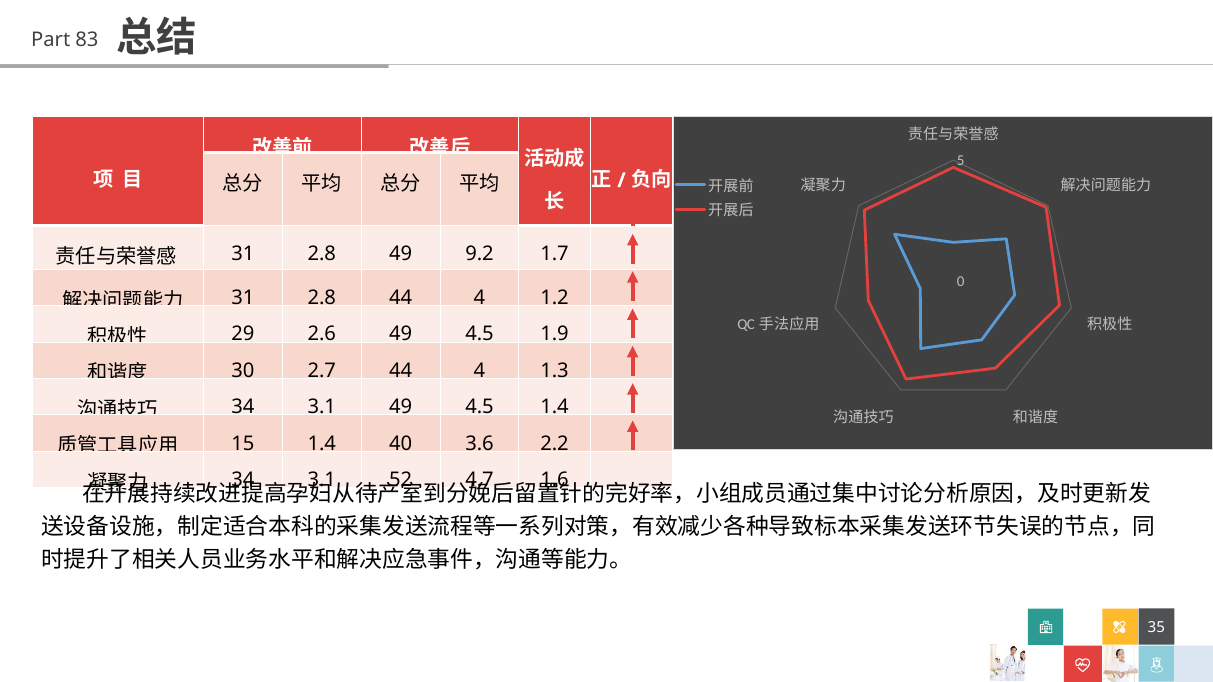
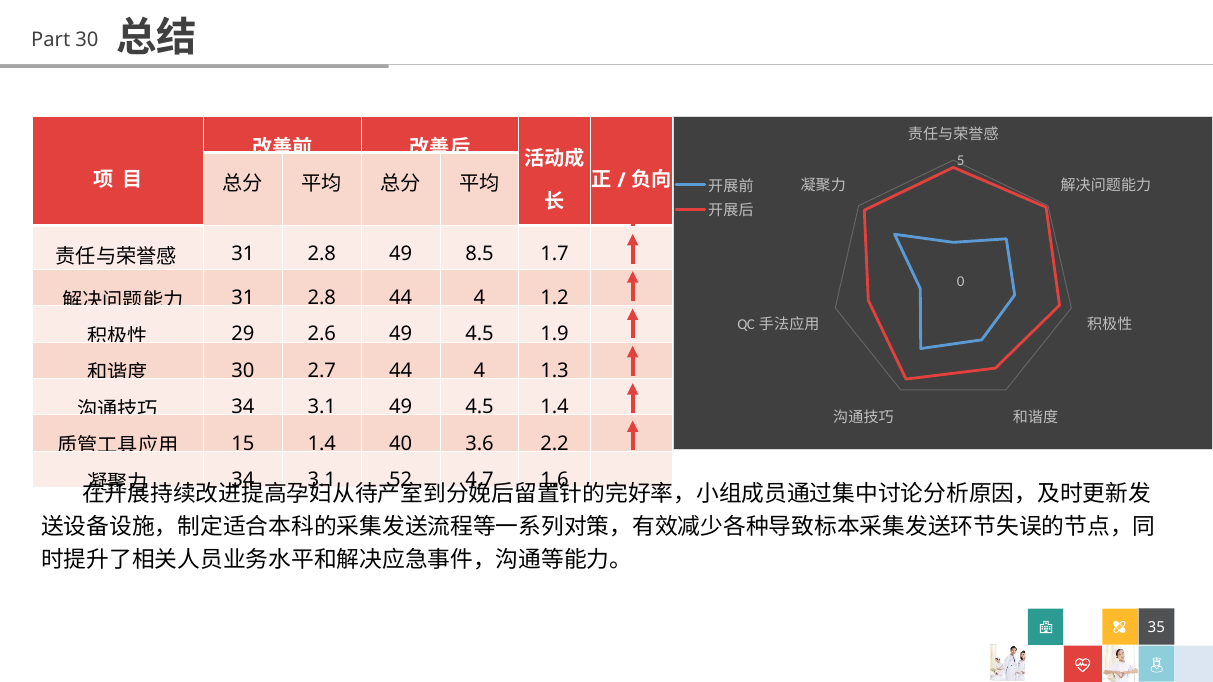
Part 83: 83 -> 30
9.2: 9.2 -> 8.5
